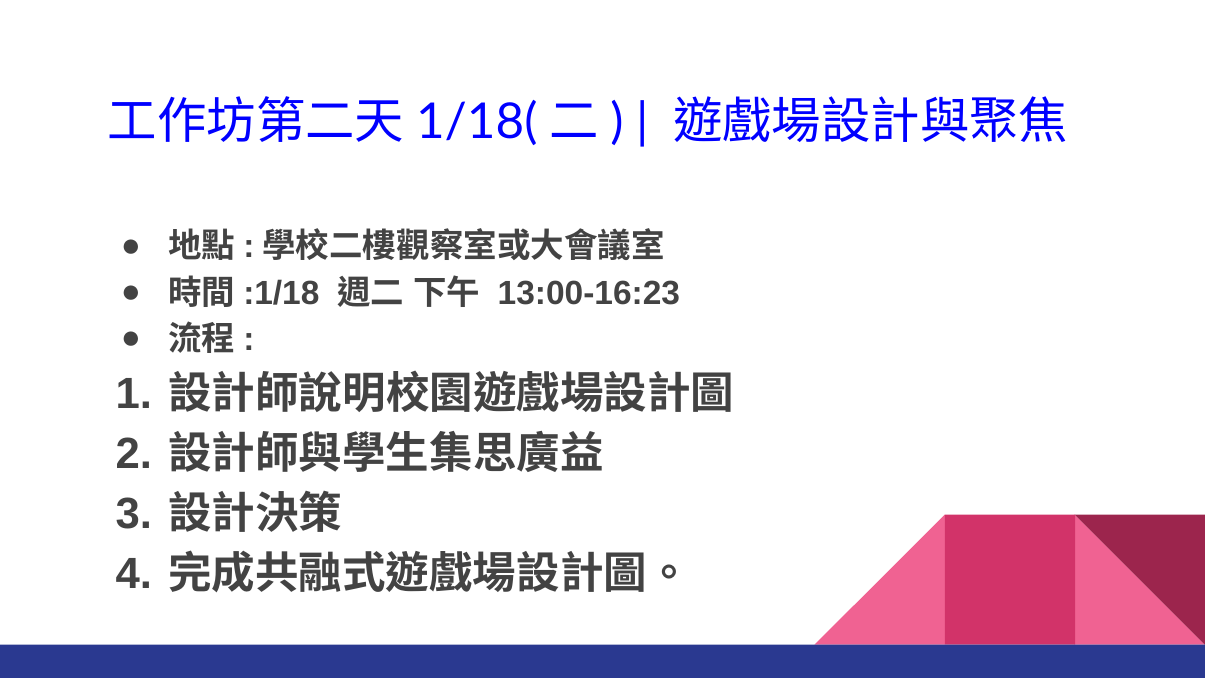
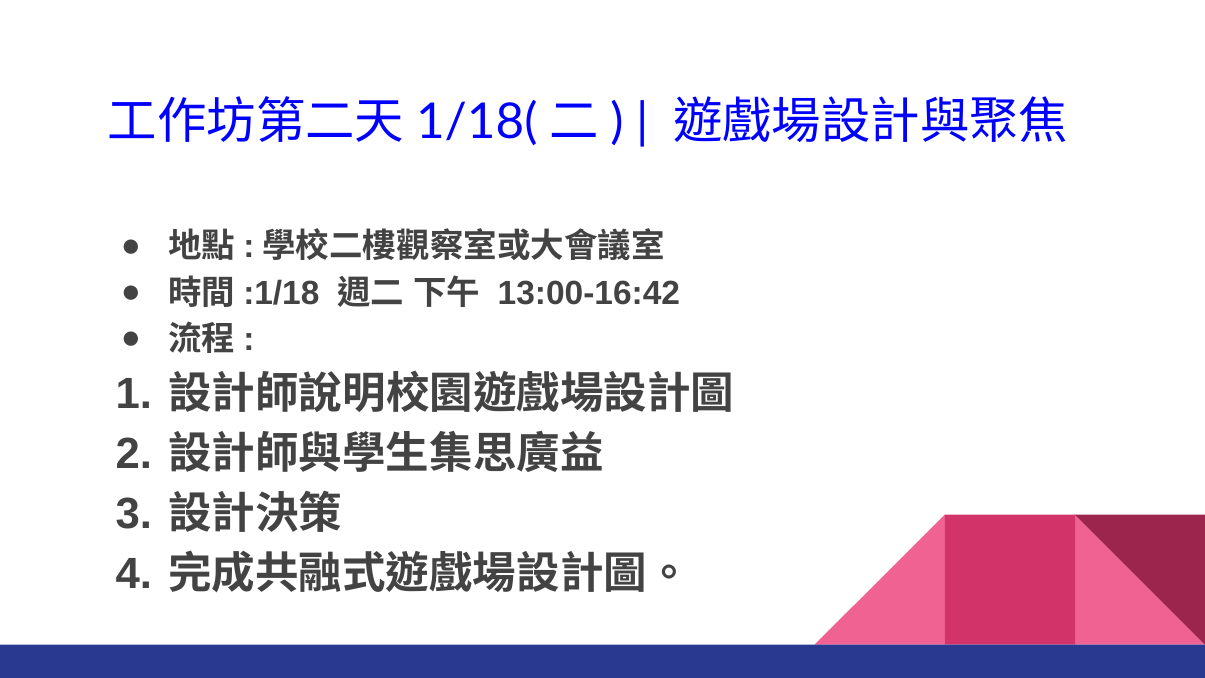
13:00-16:23: 13:00-16:23 -> 13:00-16:42
